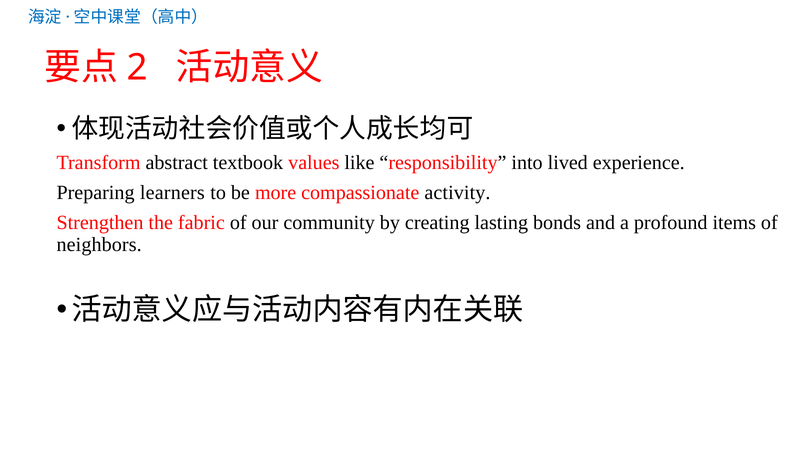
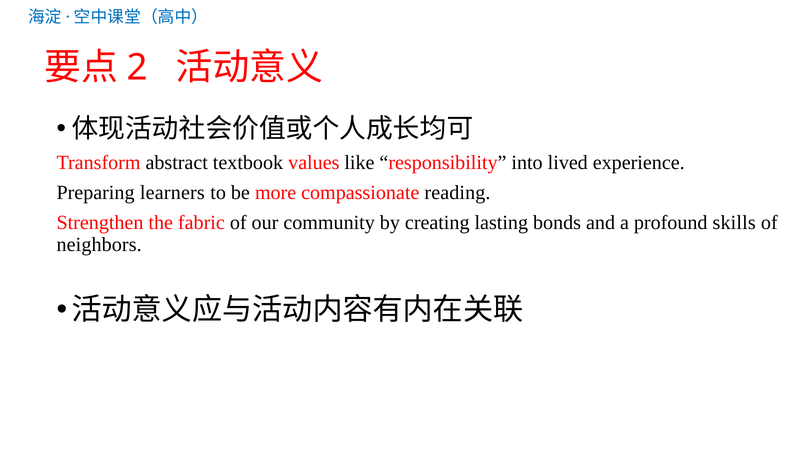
activity: activity -> reading
items: items -> skills
